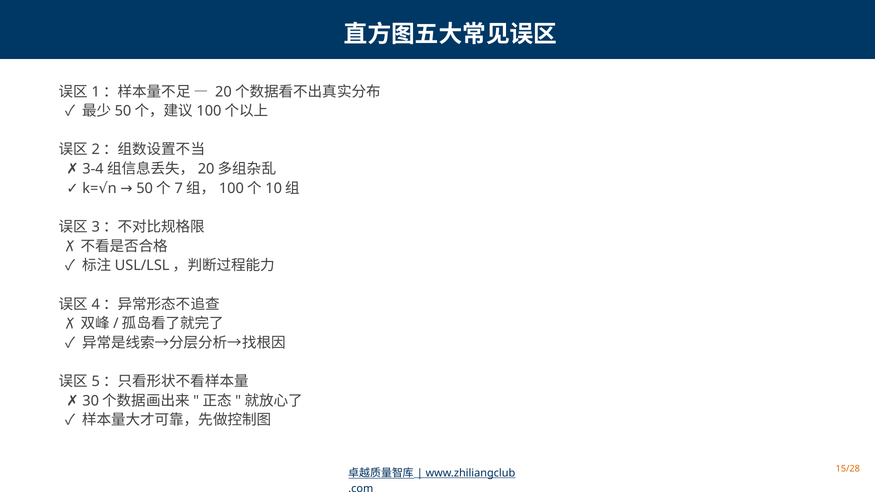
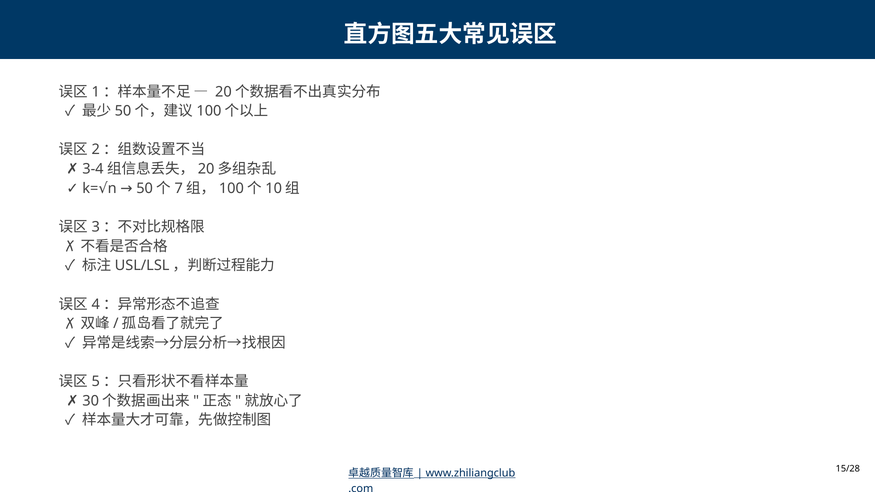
15/28 colour: orange -> black
